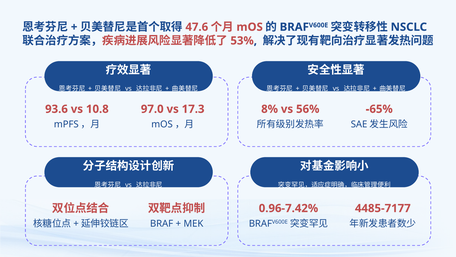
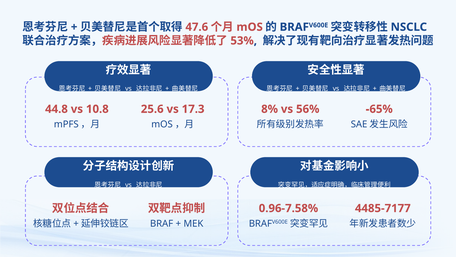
93.6: 93.6 -> 44.8
97.0: 97.0 -> 25.6
0.96-7.42%: 0.96-7.42% -> 0.96-7.58%
